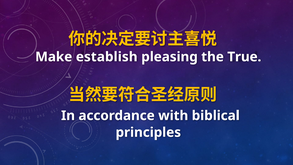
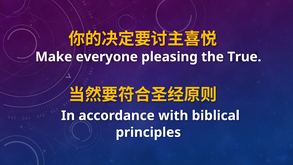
establish: establish -> everyone
